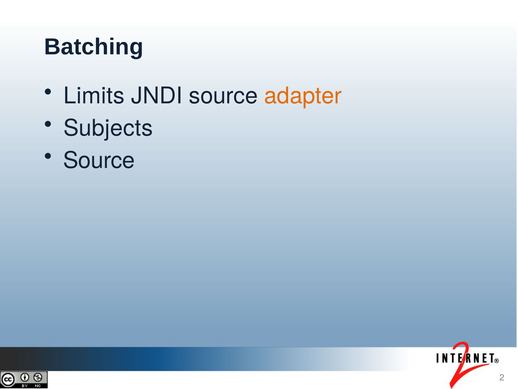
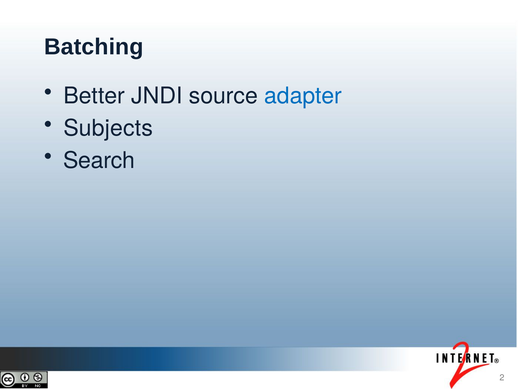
Limits: Limits -> Better
adapter colour: orange -> blue
Source at (99, 160): Source -> Search
